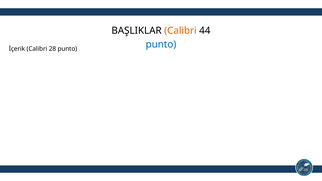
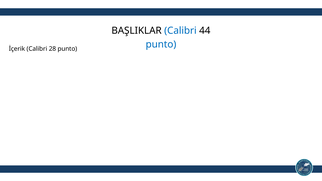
Calibri at (180, 31) colour: orange -> blue
